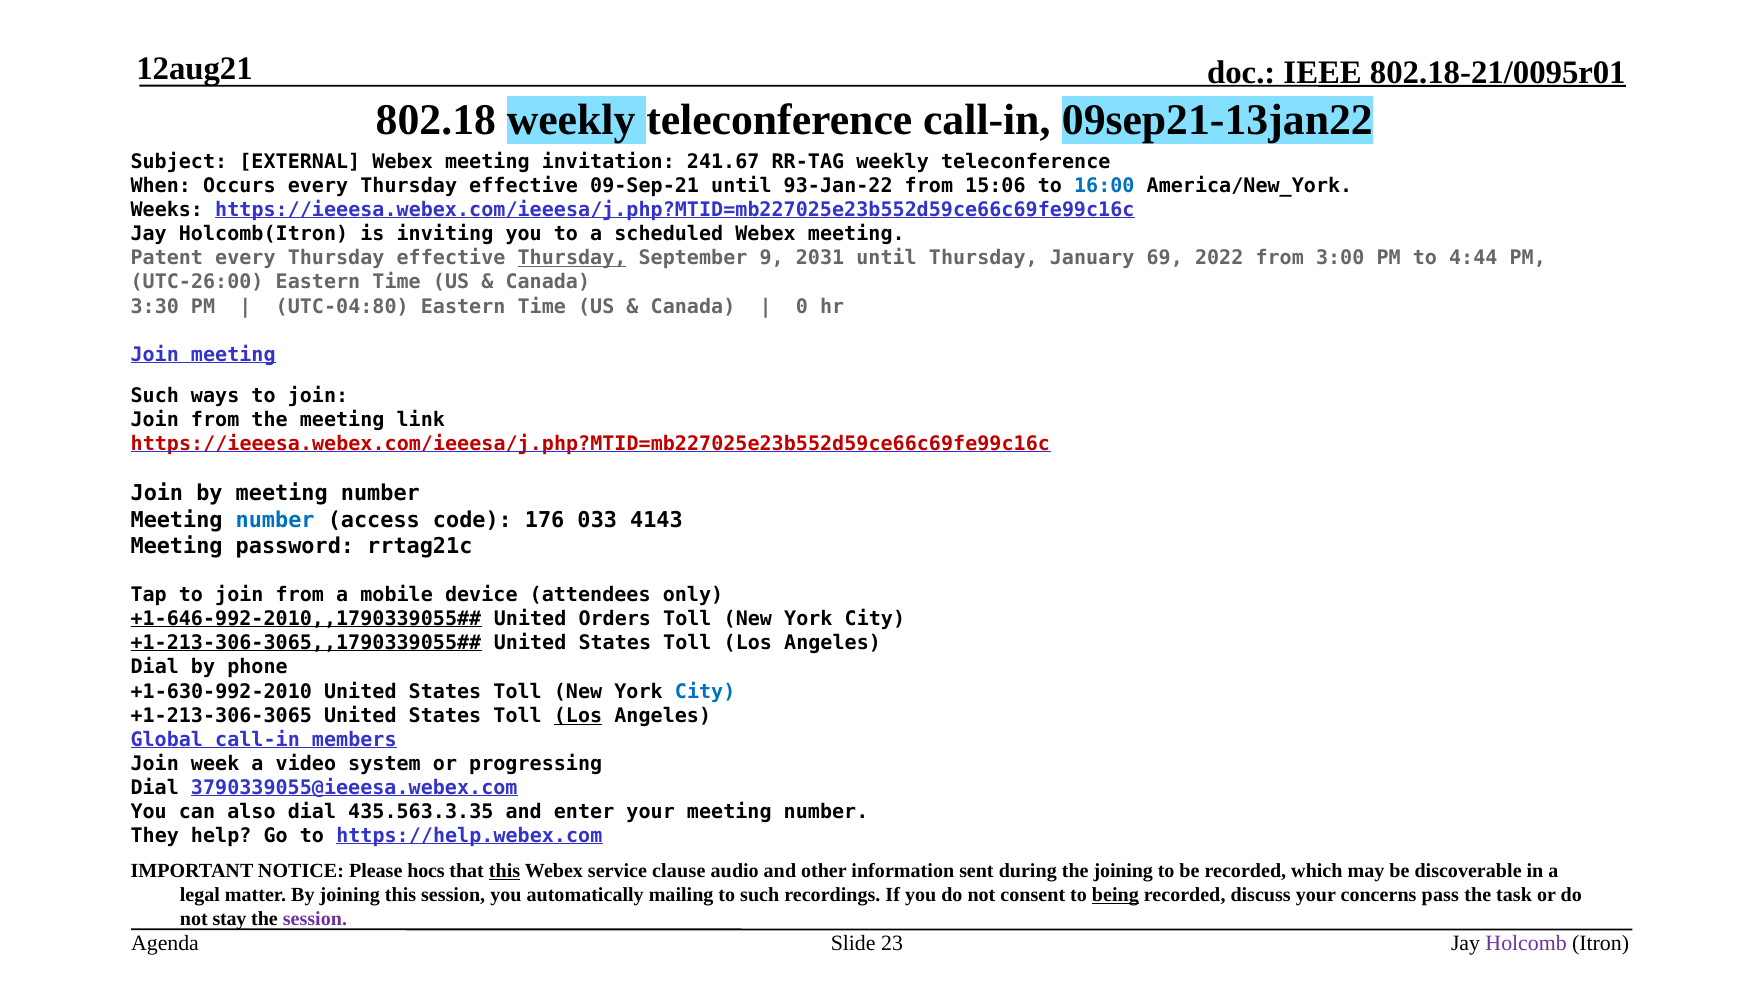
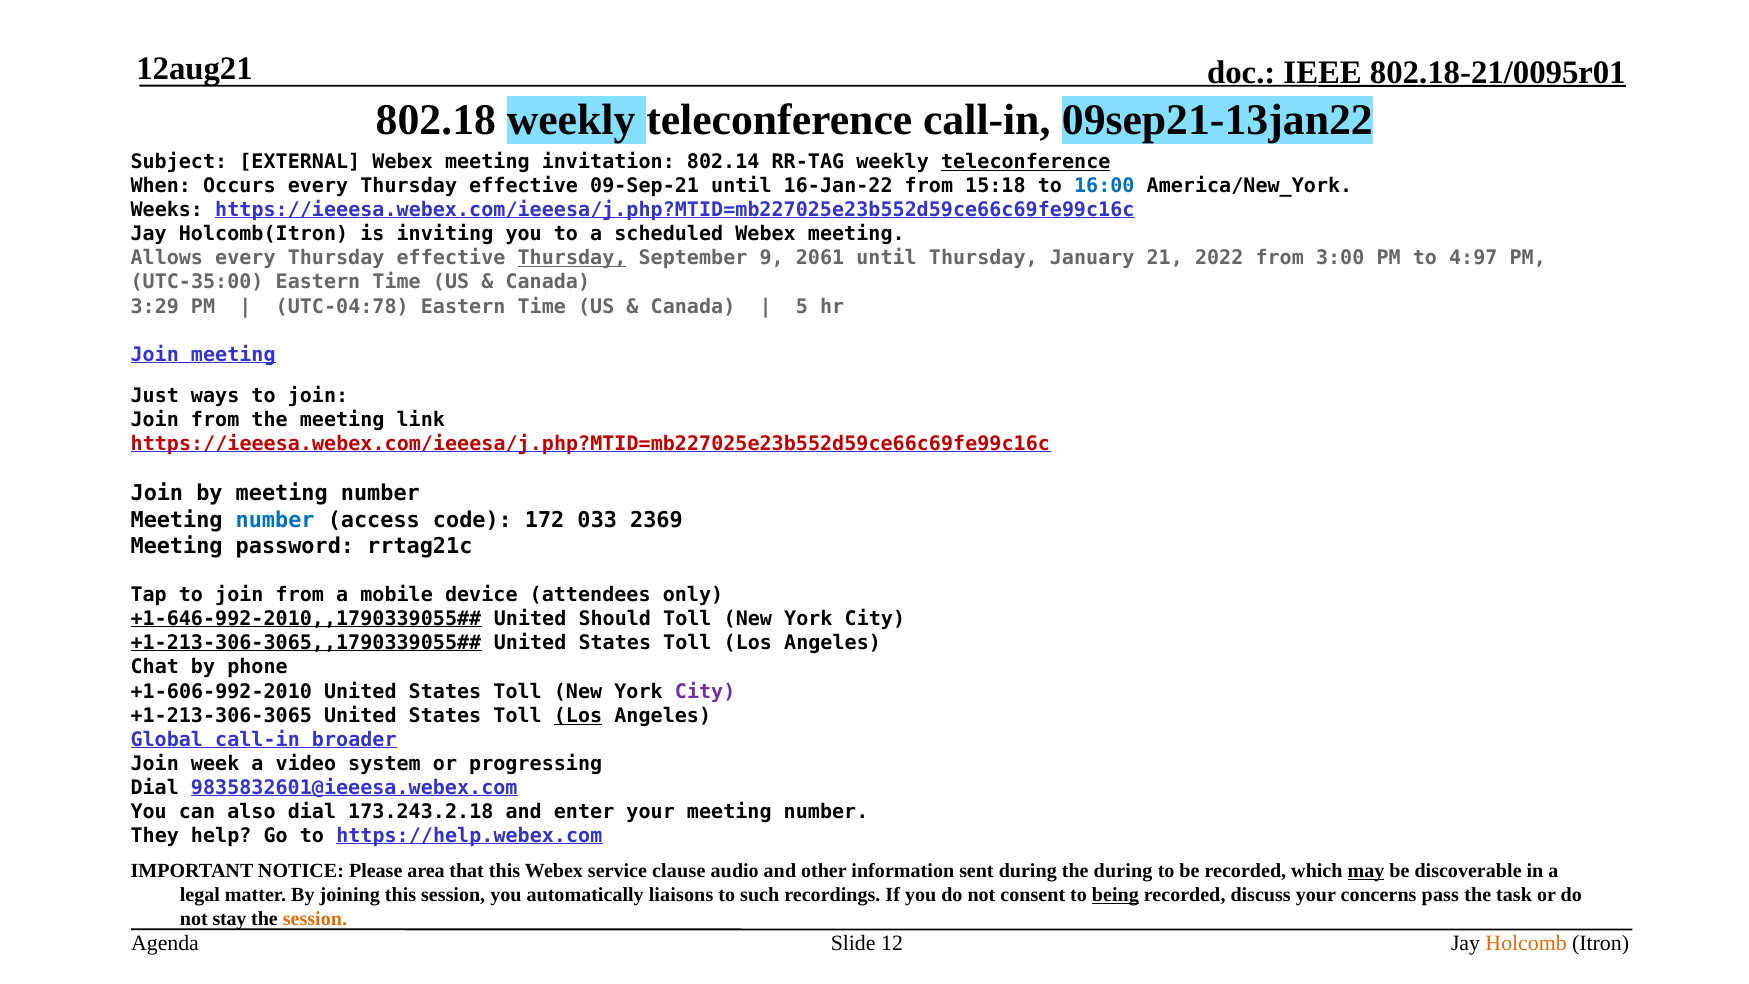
241.67: 241.67 -> 802.14
teleconference at (1026, 162) underline: none -> present
93-Jan-22: 93-Jan-22 -> 16-Jan-22
15:06: 15:06 -> 15:18
Patent: Patent -> Allows
2031: 2031 -> 2061
69: 69 -> 21
4:44: 4:44 -> 4:97
UTC-26:00: UTC-26:00 -> UTC-35:00
3:30: 3:30 -> 3:29
UTC-04:80: UTC-04:80 -> UTC-04:78
0: 0 -> 5
Such at (155, 396): Such -> Just
176: 176 -> 172
4143: 4143 -> 2369
Orders: Orders -> Should
Dial at (155, 667): Dial -> Chat
+1-630-992-2010: +1-630-992-2010 -> +1-606-992-2010
City at (705, 691) colour: blue -> purple
members: members -> broader
3790339055@ieeesa.webex.com: 3790339055@ieeesa.webex.com -> 9835832601@ieeesa.webex.com
435.563.3.35: 435.563.3.35 -> 173.243.2.18
hocs: hocs -> area
this at (505, 871) underline: present -> none
the joining: joining -> during
may underline: none -> present
mailing: mailing -> liaisons
session at (315, 919) colour: purple -> orange
23: 23 -> 12
Holcomb colour: purple -> orange
